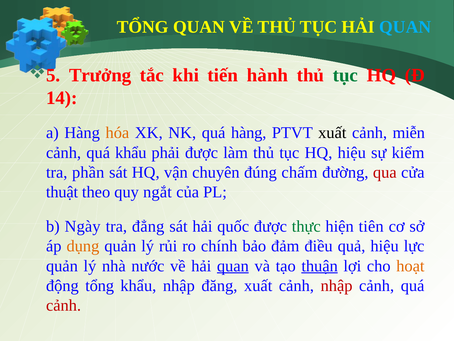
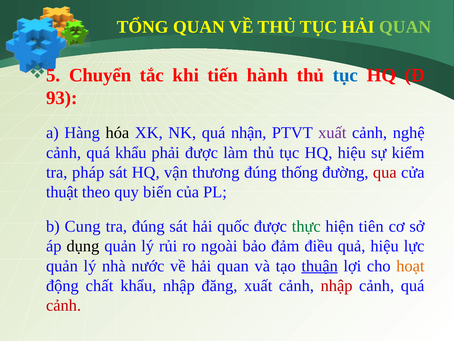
QUAN at (405, 27) colour: light blue -> light green
Trưởng: Trưởng -> Chuyển
tục at (345, 75) colour: green -> blue
14: 14 -> 93
hóa colour: orange -> black
quá hàng: hàng -> nhận
xuất at (332, 133) colour: black -> purple
miễn: miễn -> nghệ
phần: phần -> pháp
chuyên: chuyên -> thương
chấm: chấm -> thống
ngắt: ngắt -> biến
Ngày: Ngày -> Cung
tra đẳng: đẳng -> đúng
dụng colour: orange -> black
chính: chính -> ngoài
quan at (233, 266) underline: present -> none
động tổng: tổng -> chất
